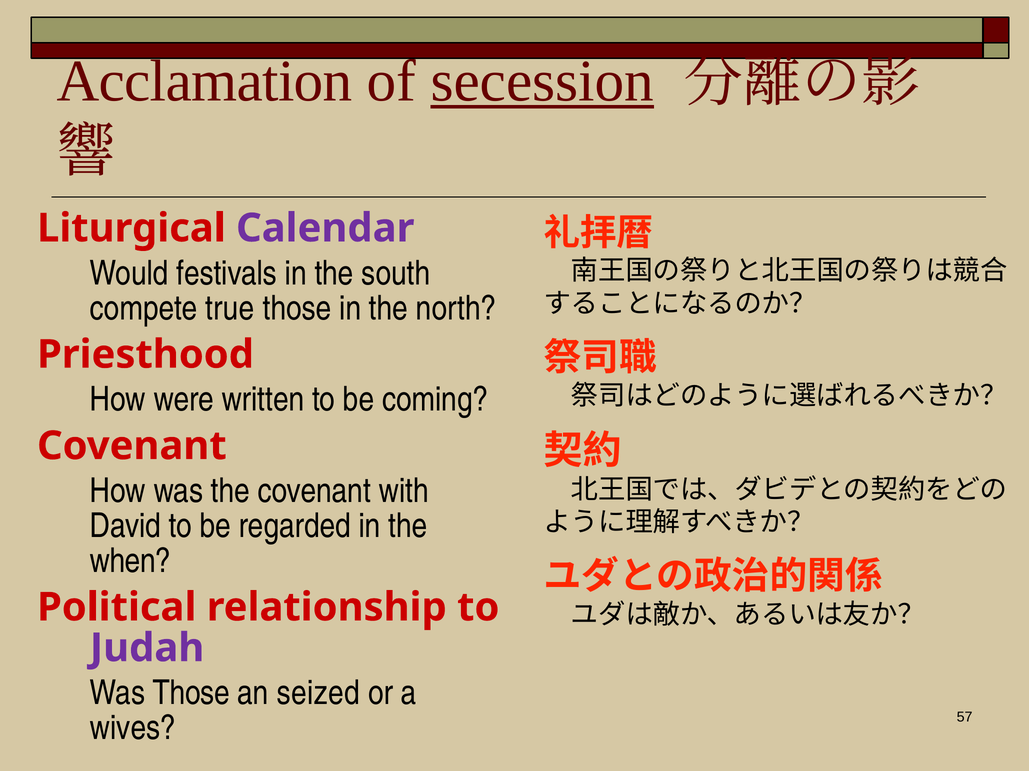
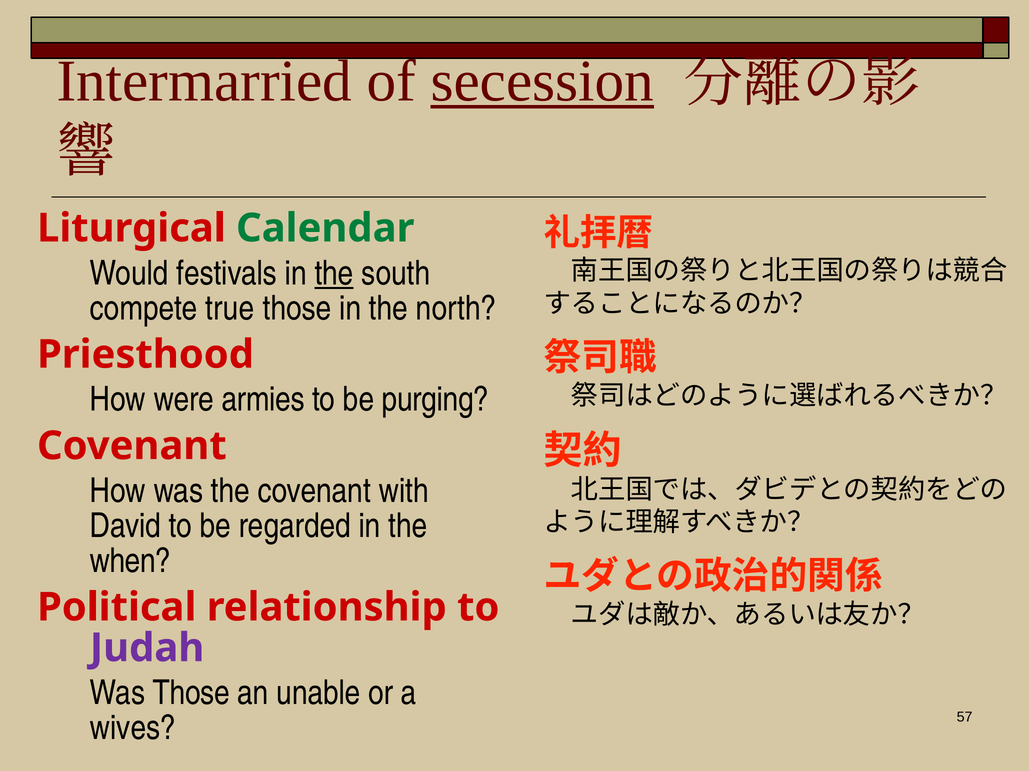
Acclamation: Acclamation -> Intermarried
Calendar colour: purple -> green
the at (334, 274) underline: none -> present
written: written -> armies
coming: coming -> purging
seized: seized -> unable
